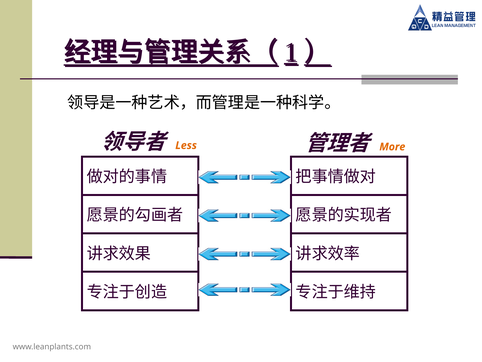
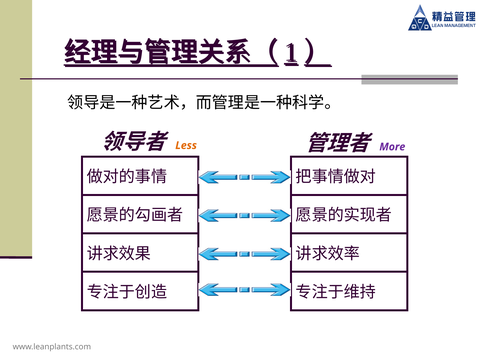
More colour: orange -> purple
